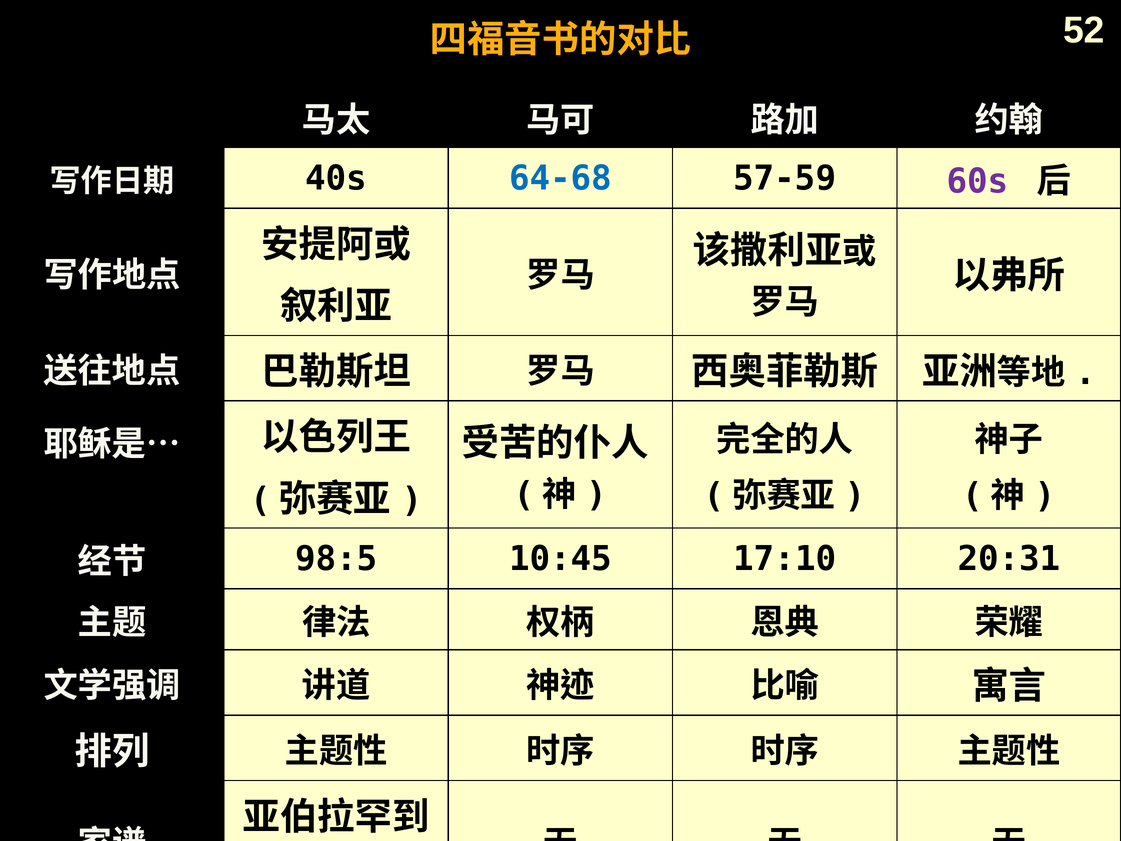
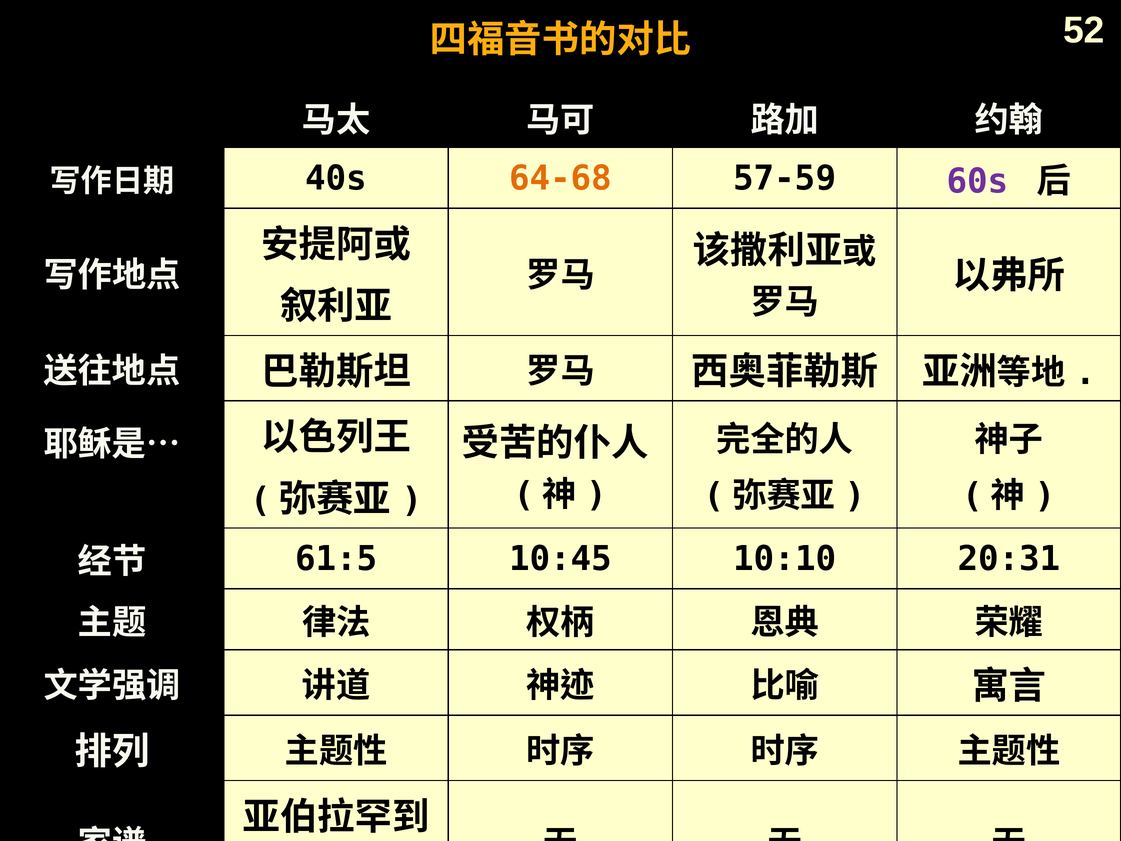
64-68 colour: blue -> orange
98:5: 98:5 -> 61:5
17:10: 17:10 -> 10:10
